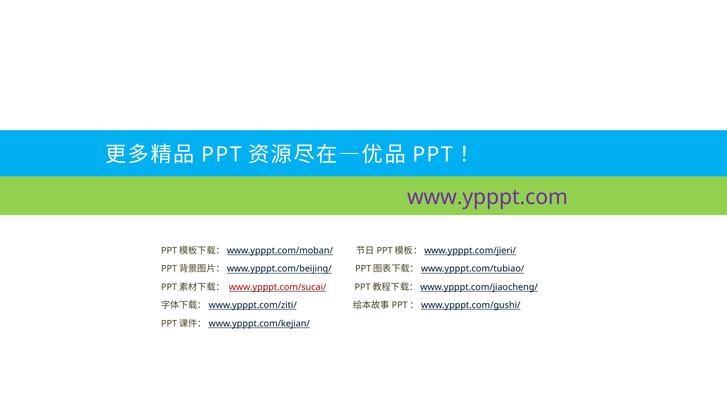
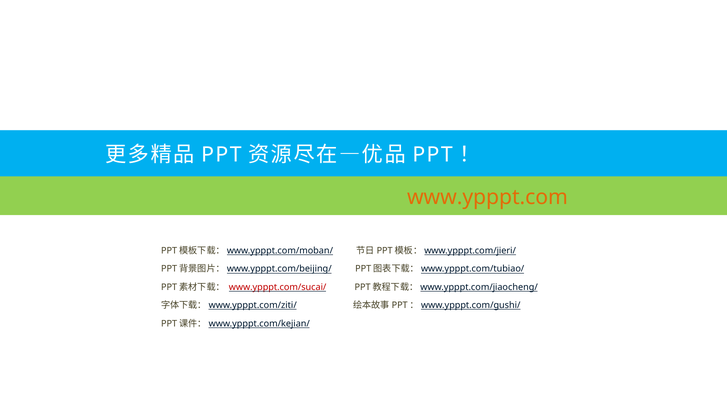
www.ypppt.com colour: purple -> orange
